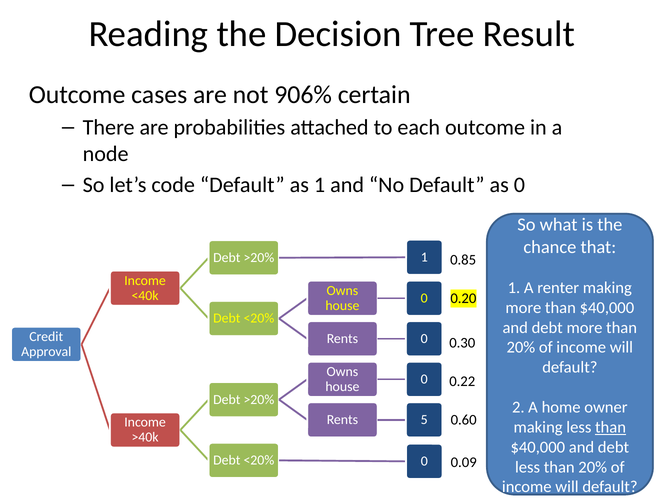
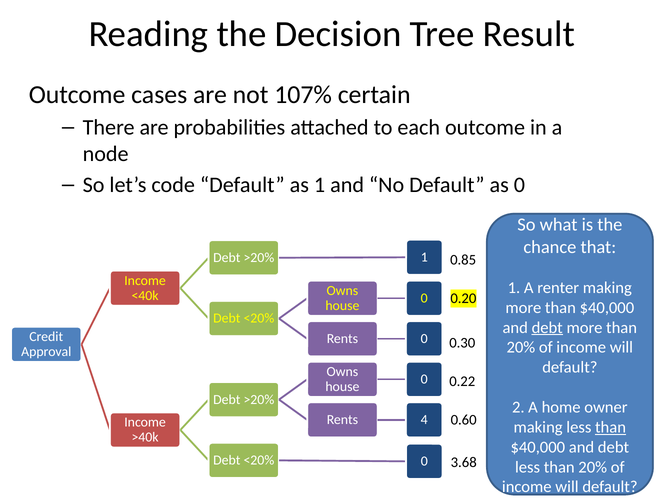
906%: 906% -> 107%
debt at (547, 328) underline: none -> present
5: 5 -> 4
0.09: 0.09 -> 3.68
